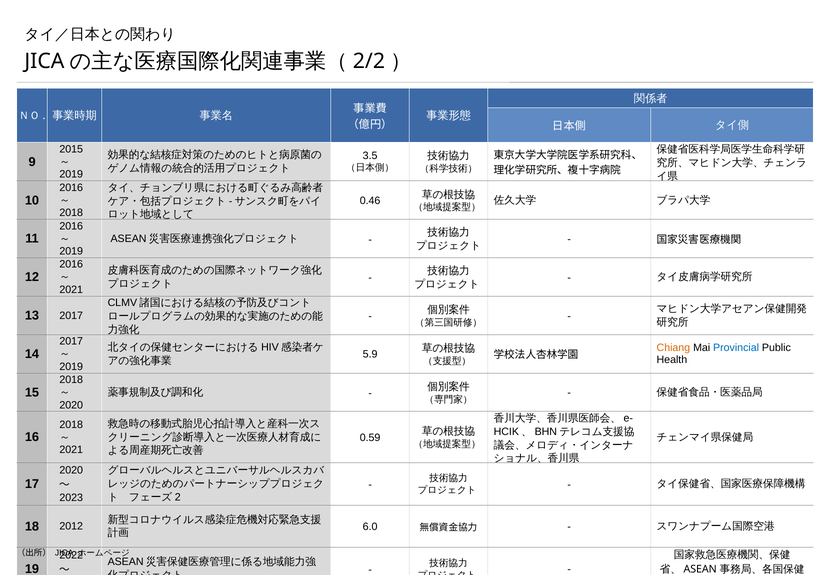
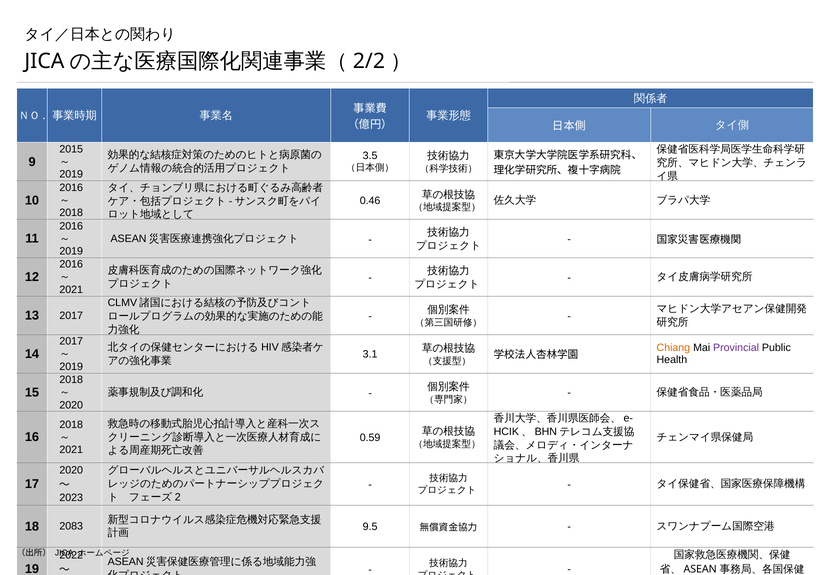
Provincial colour: blue -> purple
5.9: 5.9 -> 3.1
2012: 2012 -> 2083
6.0: 6.0 -> 9.5
